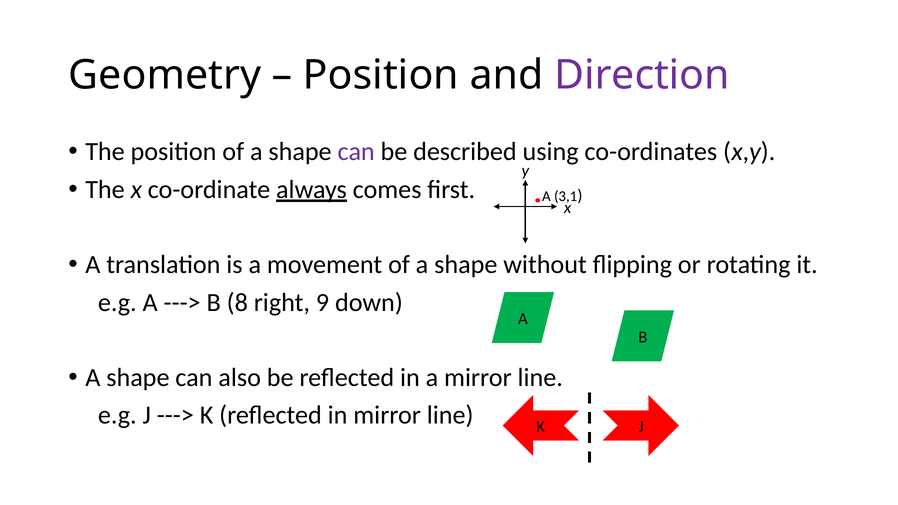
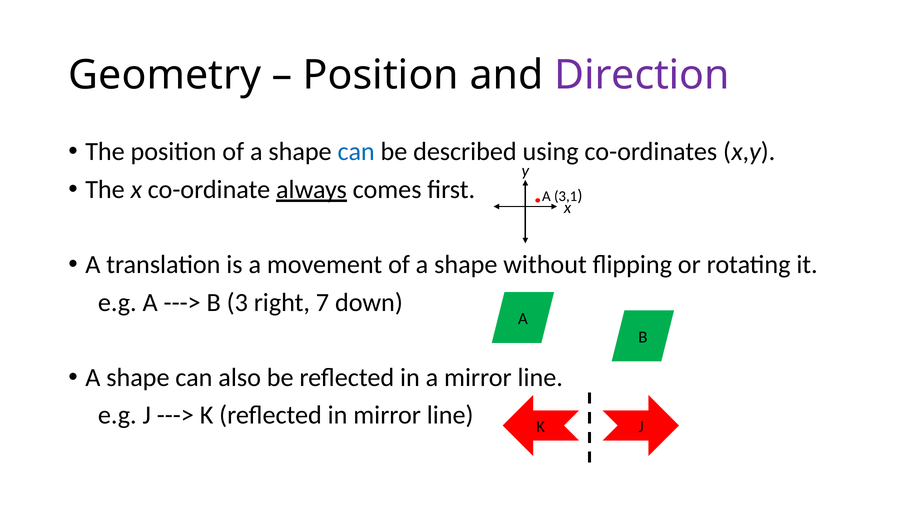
can at (356, 152) colour: purple -> blue
8: 8 -> 3
9: 9 -> 7
